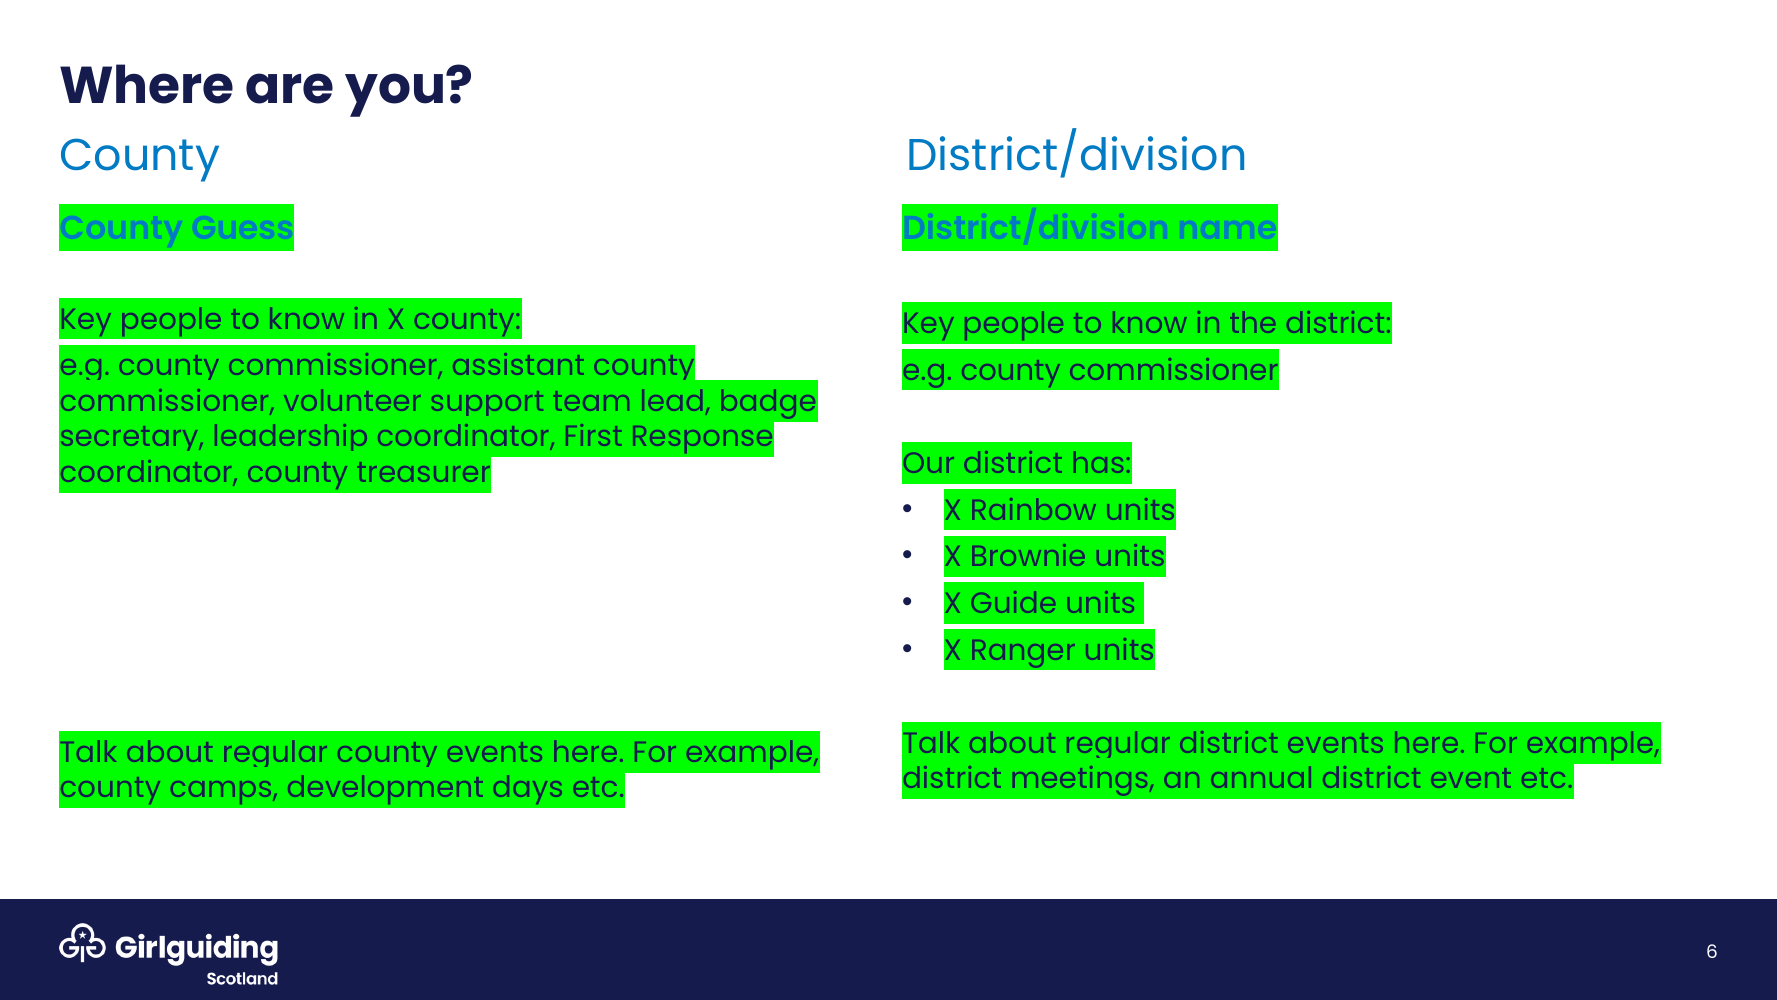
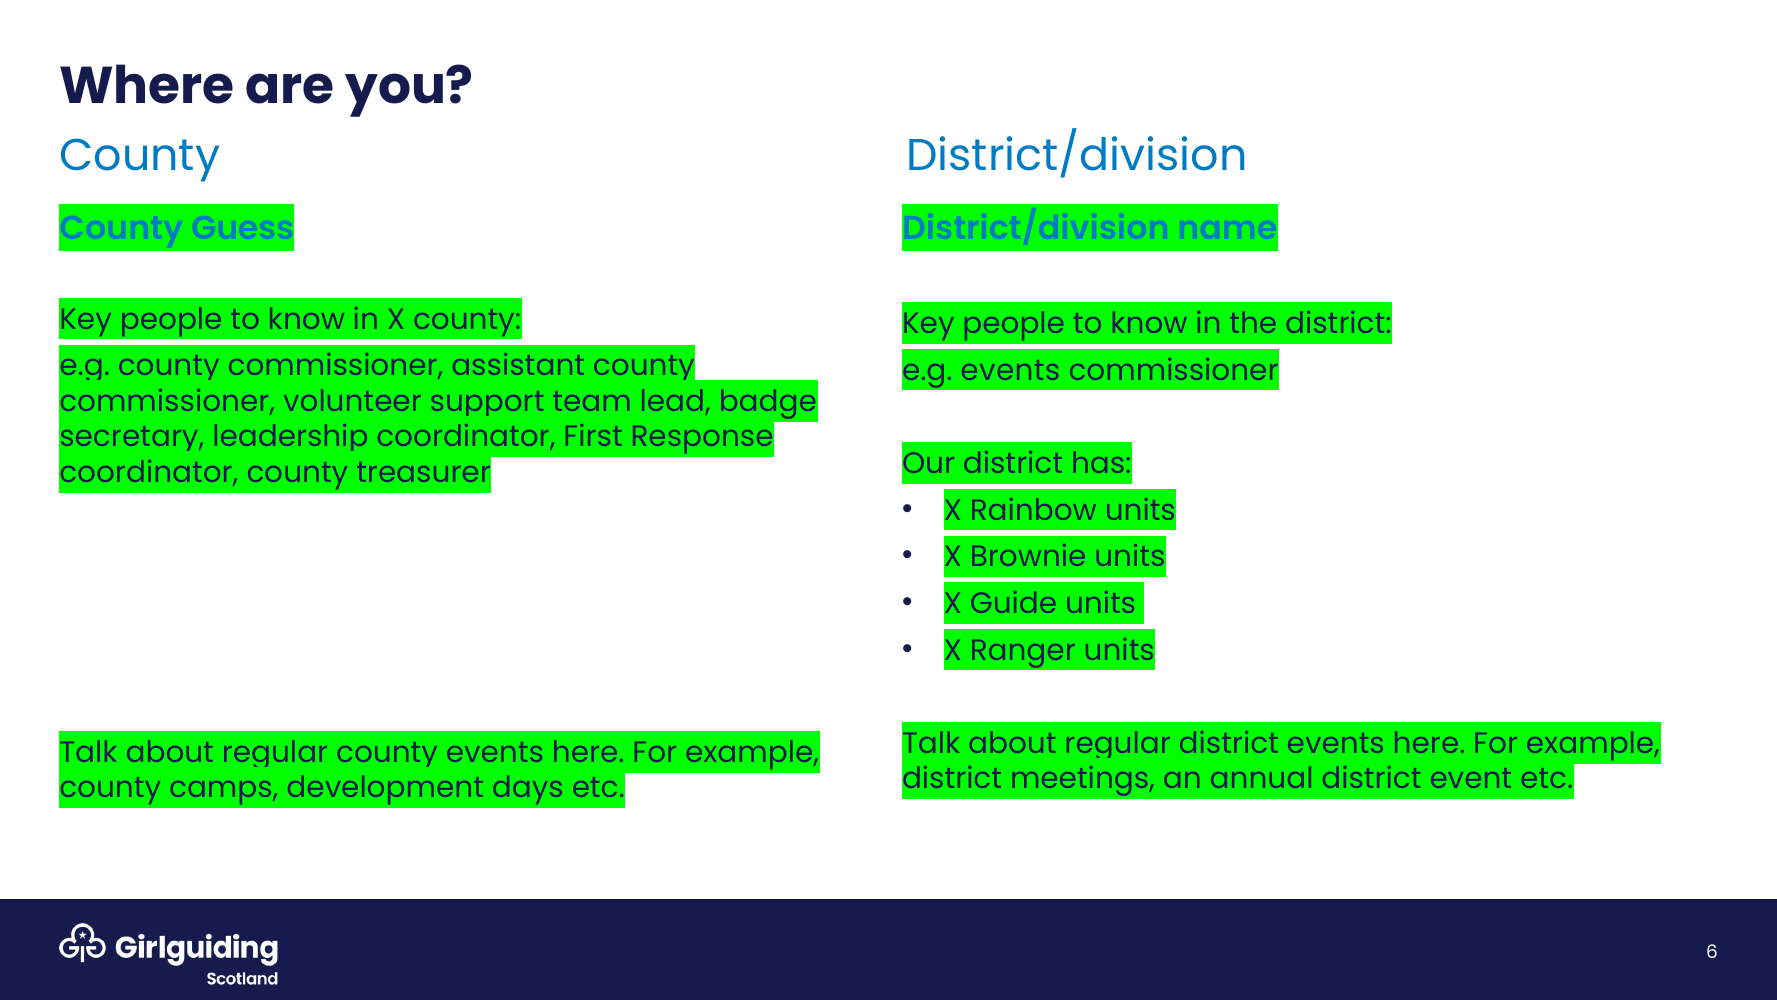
county at (1011, 370): county -> events
